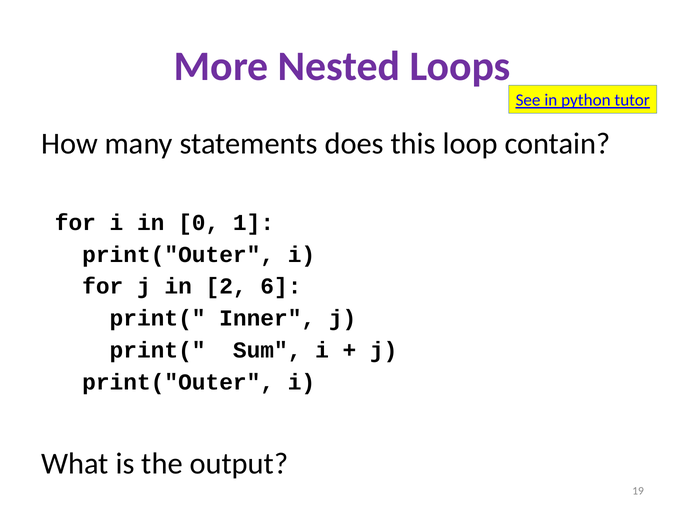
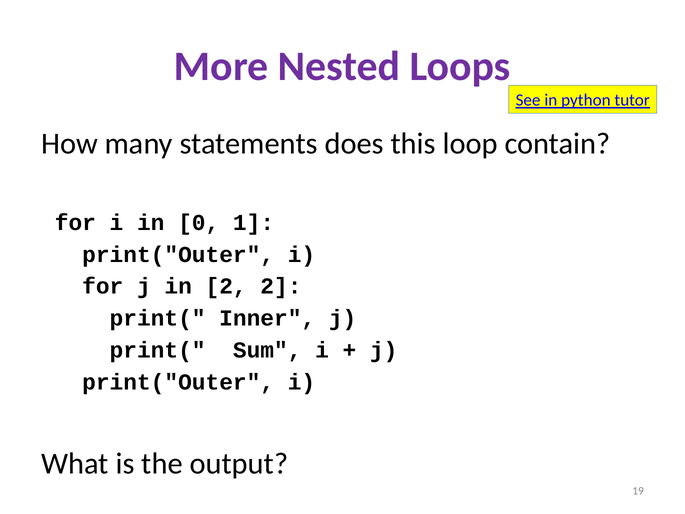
2 6: 6 -> 2
